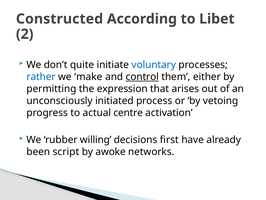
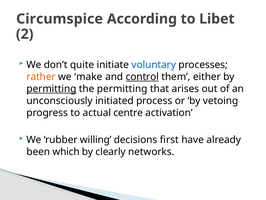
Constructed: Constructed -> Circumspice
rather colour: blue -> orange
permitting at (51, 89) underline: none -> present
the expression: expression -> permitting
script: script -> which
awoke: awoke -> clearly
